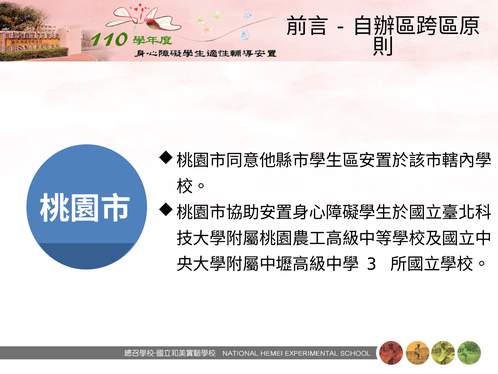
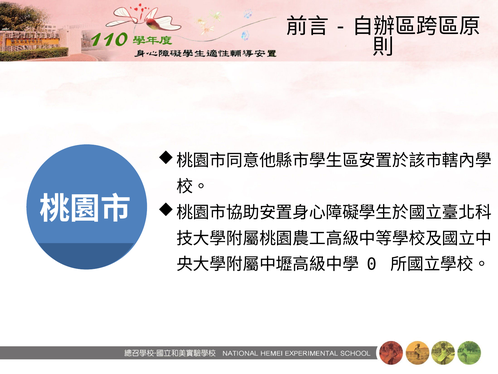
3: 3 -> 0
